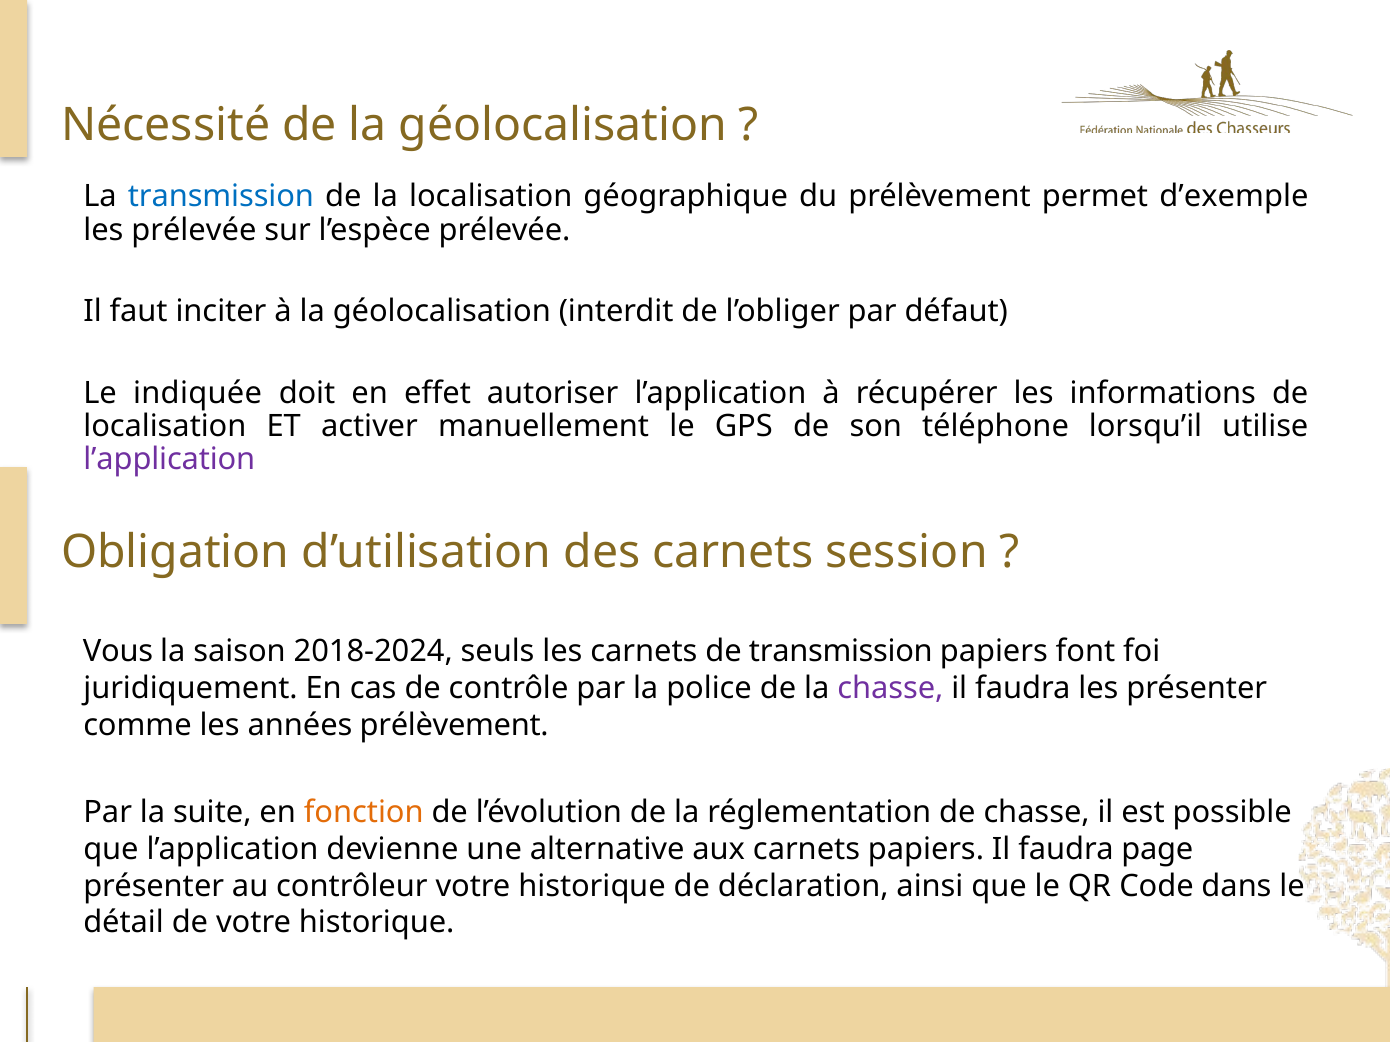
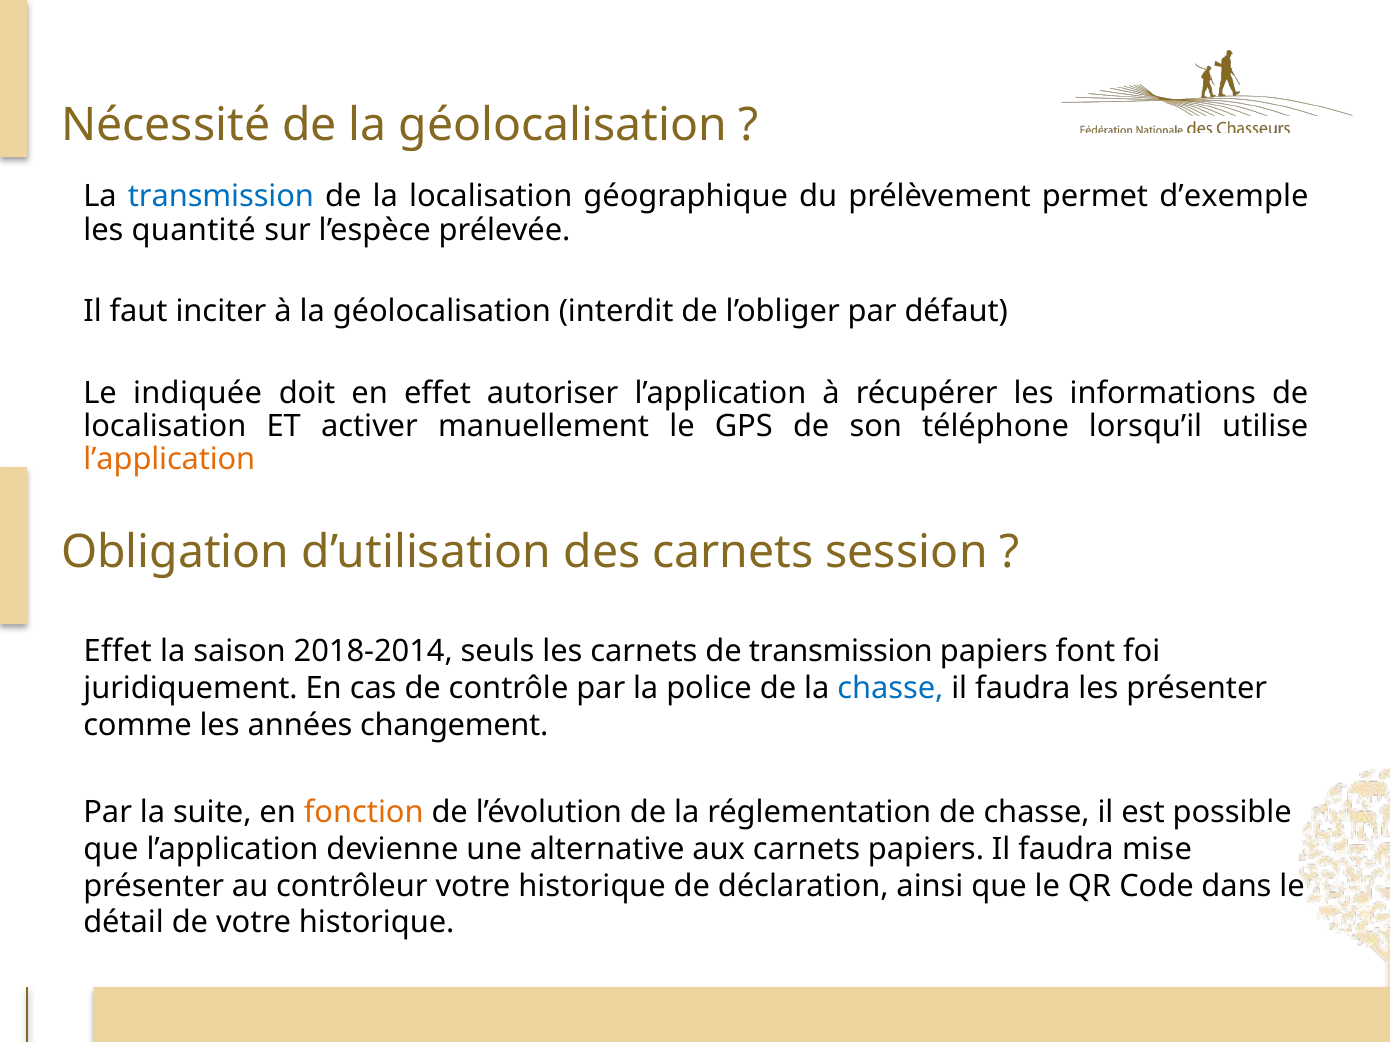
les prélevée: prélevée -> quantité
l’application at (169, 460) colour: purple -> orange
Vous at (118, 652): Vous -> Effet
2018-2024: 2018-2024 -> 2018-2014
chasse at (890, 689) colour: purple -> blue
années prélèvement: prélèvement -> changement
page: page -> mise
